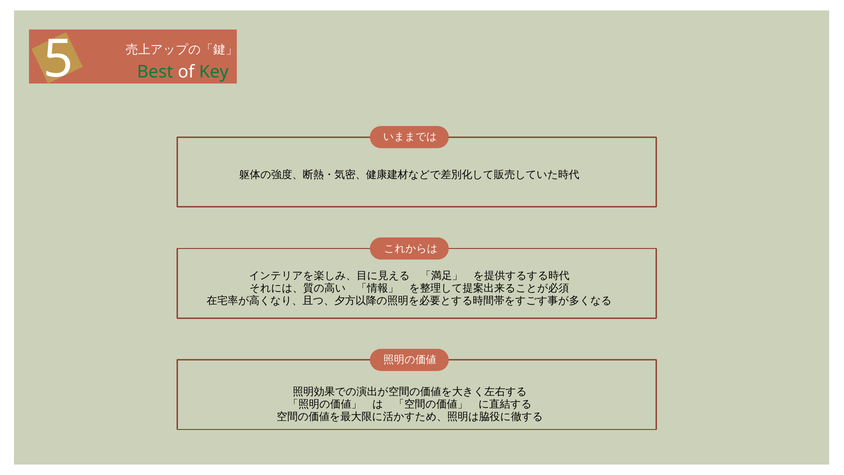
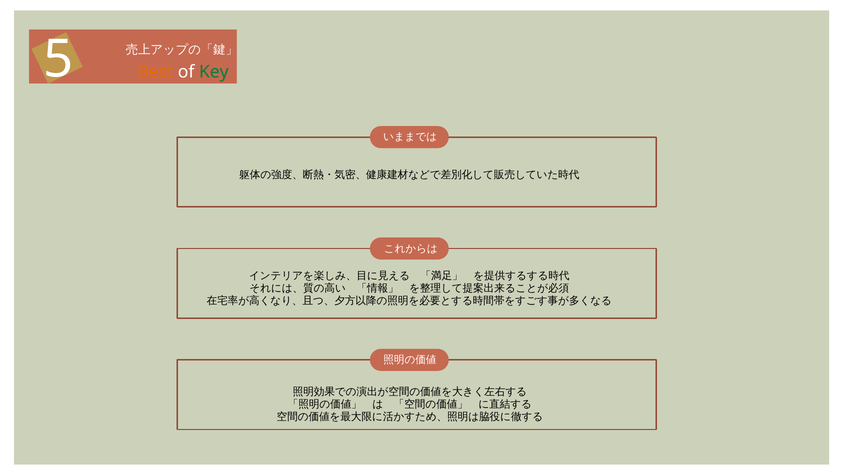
Best colour: green -> orange
